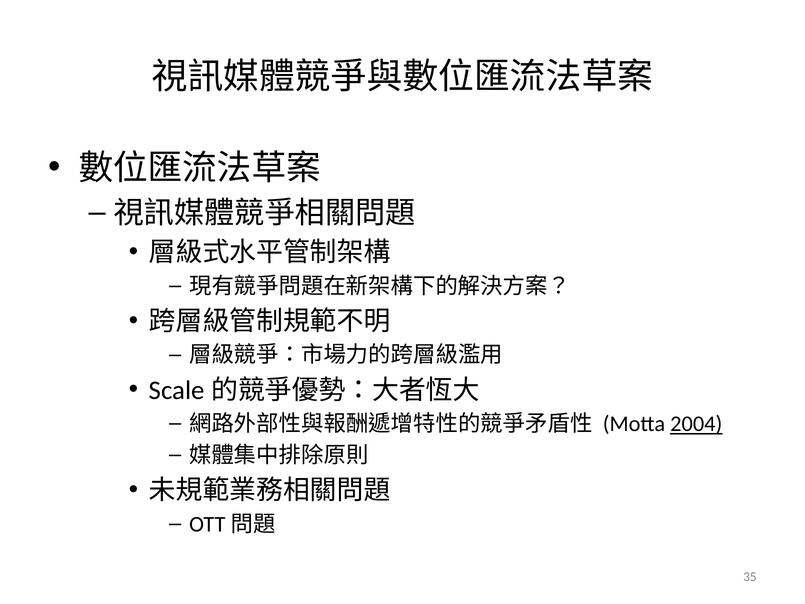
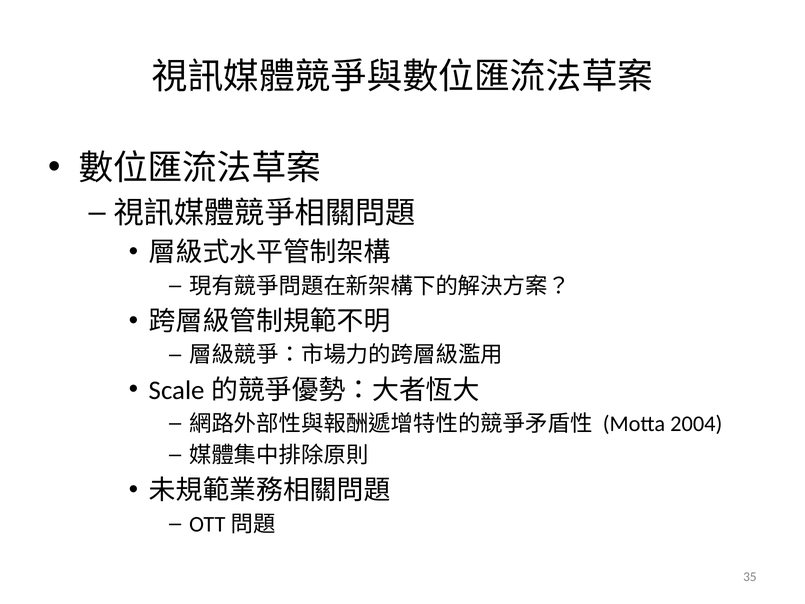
2004 underline: present -> none
